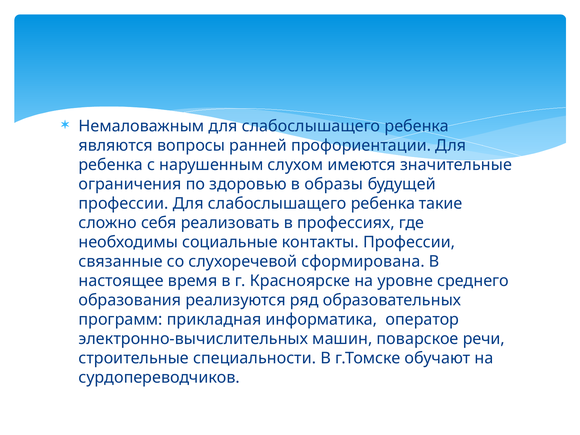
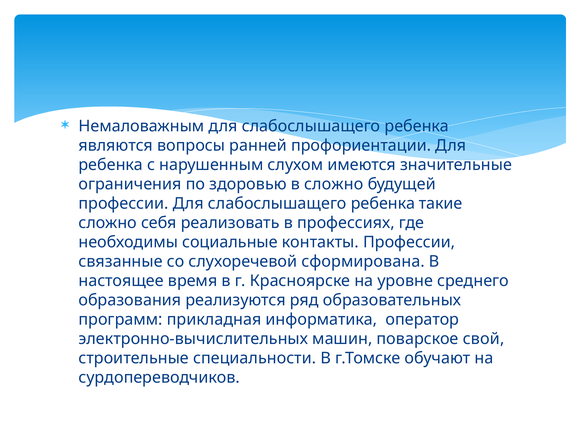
в образы: образы -> сложно
речи: речи -> свой
